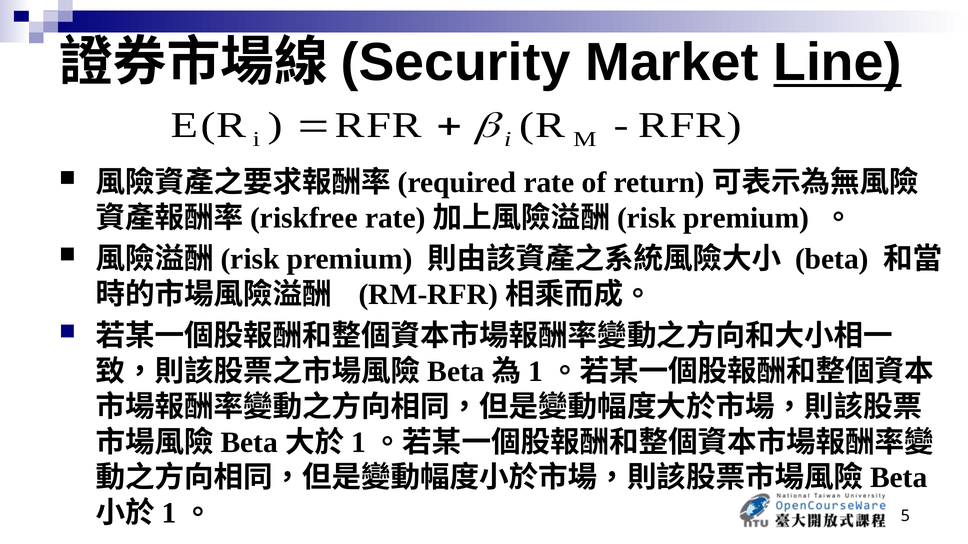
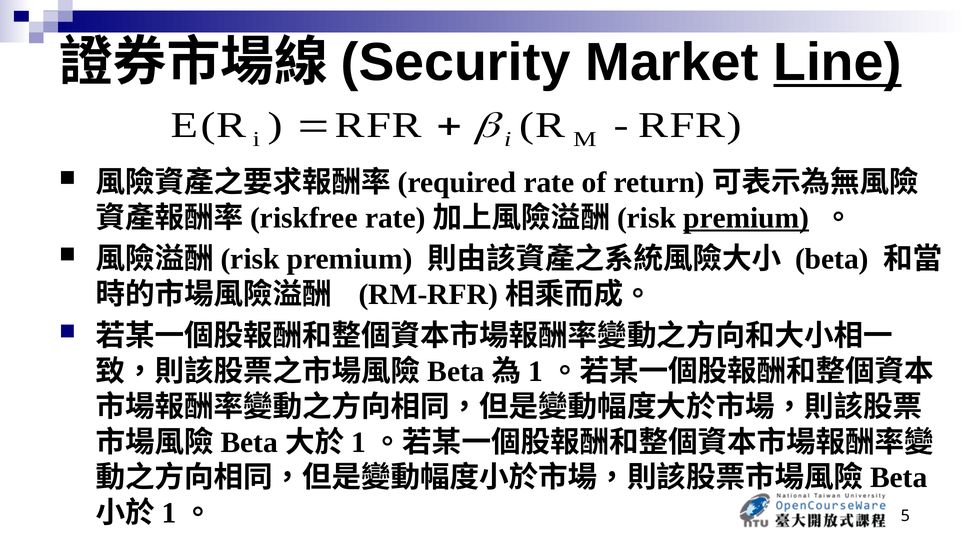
premium at (746, 218) underline: none -> present
